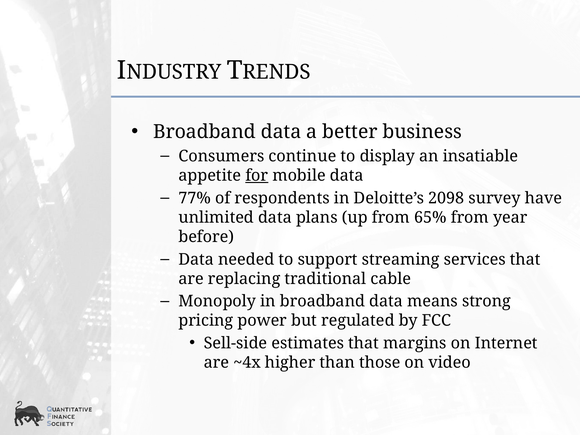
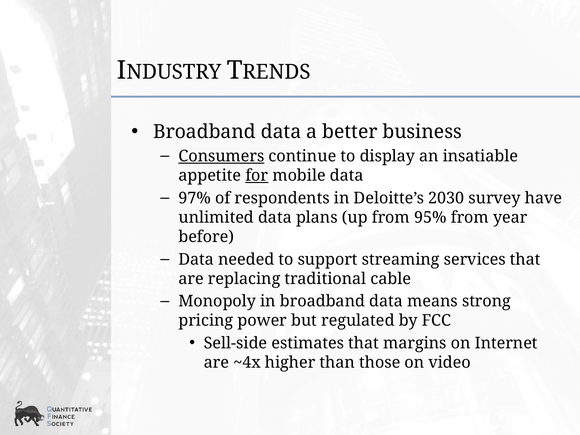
Consumers underline: none -> present
77%: 77% -> 97%
2098: 2098 -> 2030
65%: 65% -> 95%
